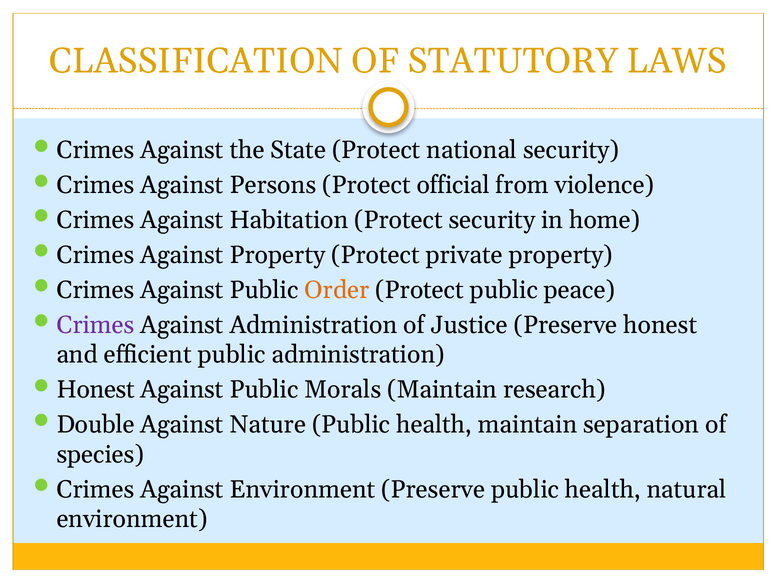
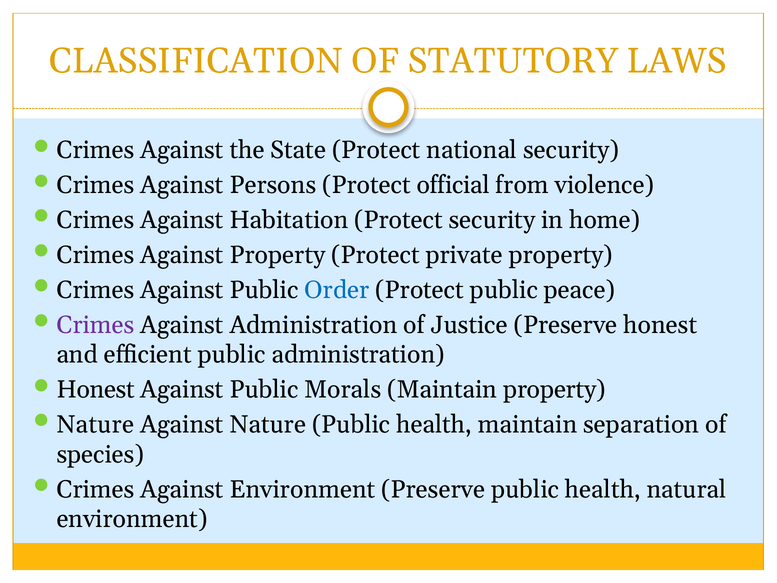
Order colour: orange -> blue
Maintain research: research -> property
Double at (96, 425): Double -> Nature
